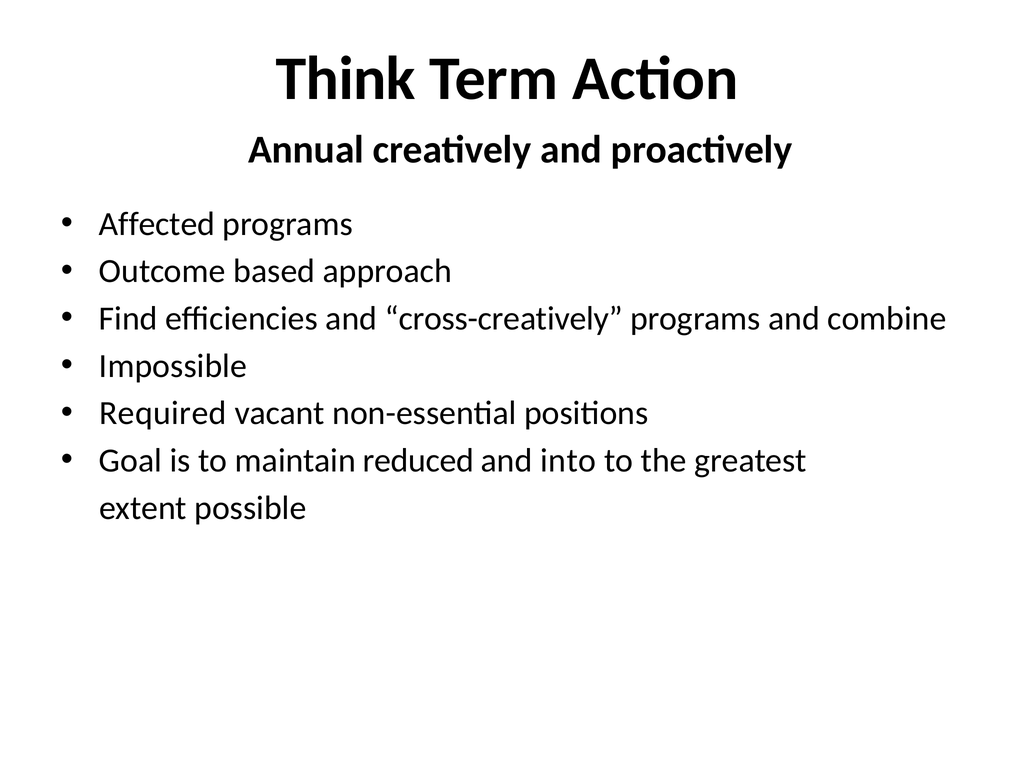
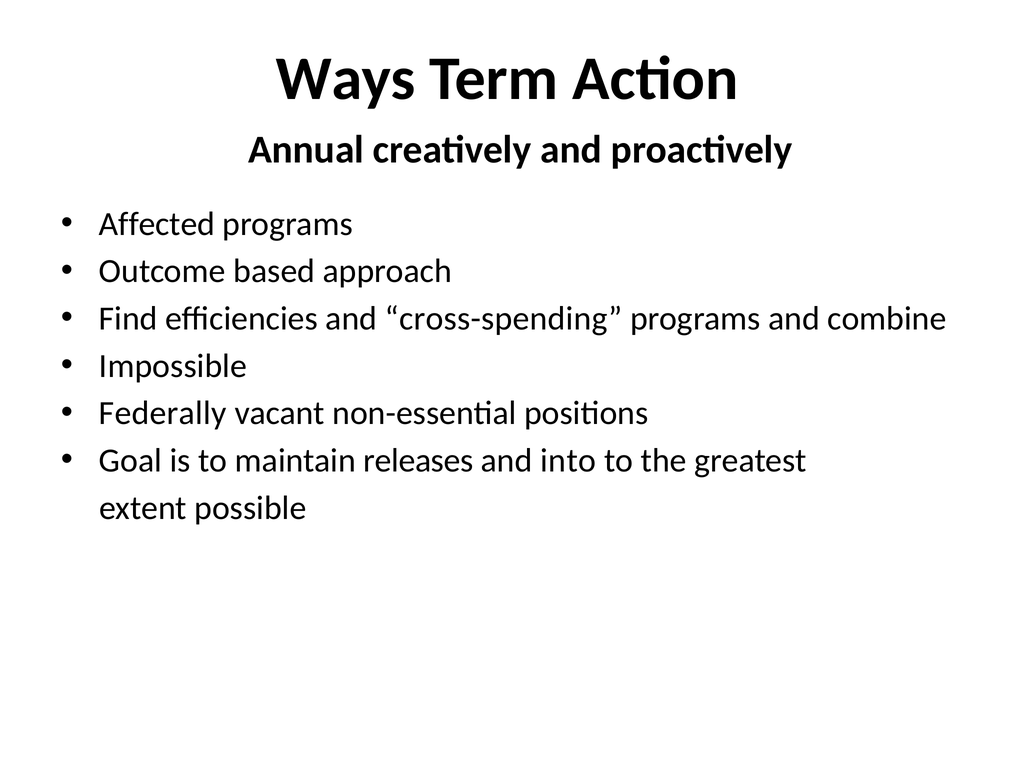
Think: Think -> Ways
cross-creatively: cross-creatively -> cross-spending
Required: Required -> Federally
reduced: reduced -> releases
